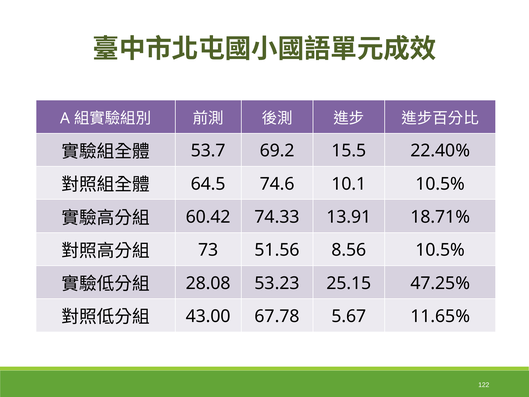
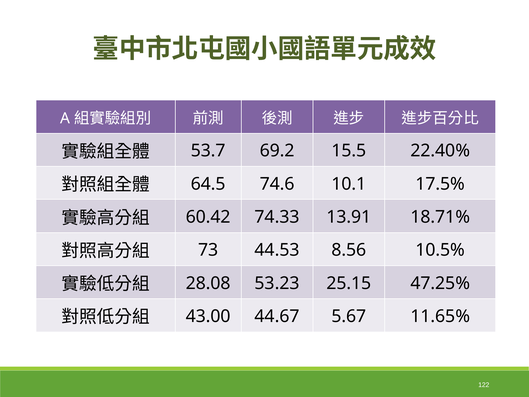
10.1 10.5%: 10.5% -> 17.5%
51.56: 51.56 -> 44.53
67.78: 67.78 -> 44.67
